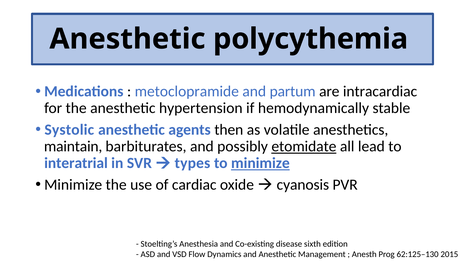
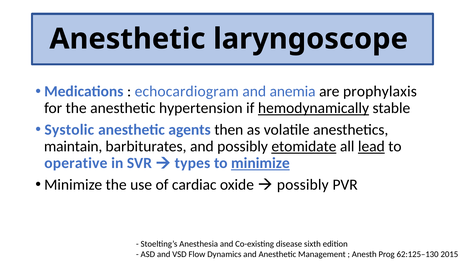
polycythemia: polycythemia -> laryngoscope
metoclopramide: metoclopramide -> echocardiogram
partum: partum -> anemia
intracardiac: intracardiac -> prophylaxis
hemodynamically underline: none -> present
lead underline: none -> present
interatrial: interatrial -> operative
cyanosis at (303, 185): cyanosis -> possibly
